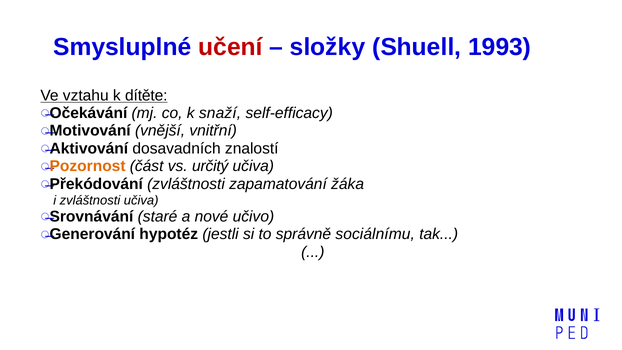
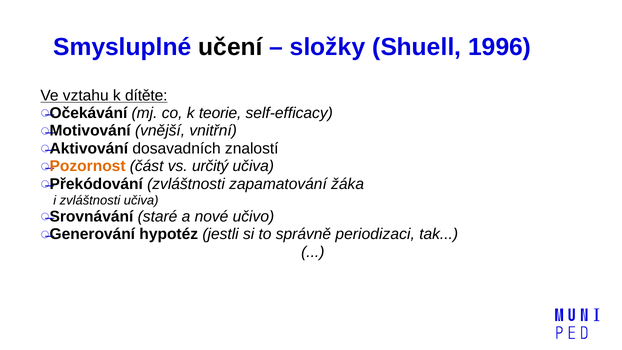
učení colour: red -> black
1993: 1993 -> 1996
snaží: snaží -> teorie
sociálnímu: sociálnímu -> periodizaci
